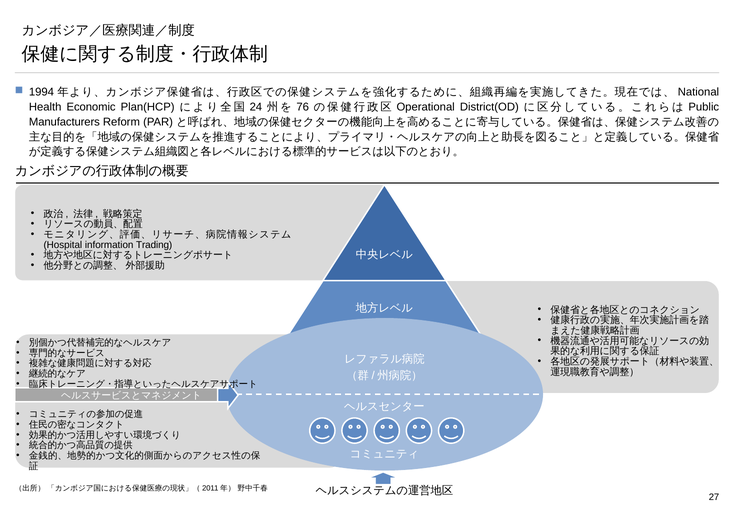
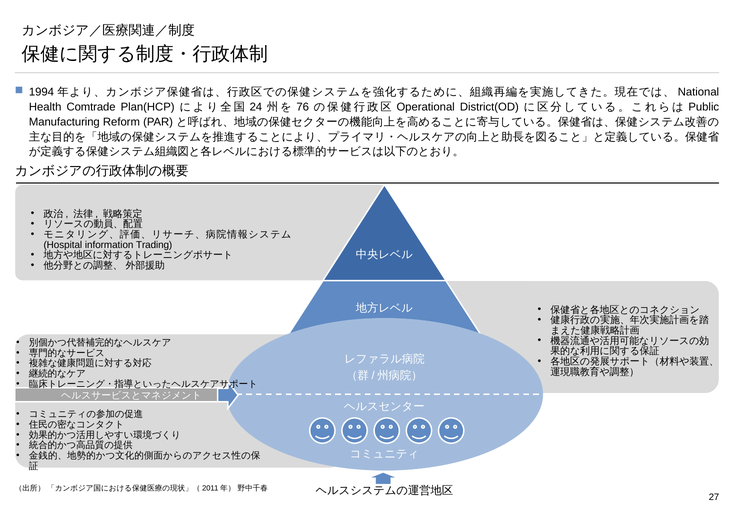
Economic: Economic -> Comtrade
Manufacturers: Manufacturers -> Manufacturing
